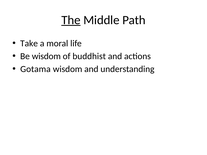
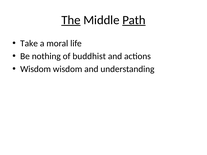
Path underline: none -> present
Be wisdom: wisdom -> nothing
Gotama at (35, 69): Gotama -> Wisdom
